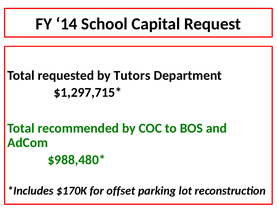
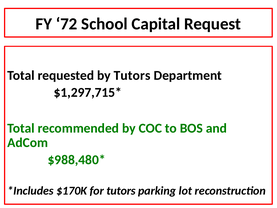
14: 14 -> 72
for offset: offset -> tutors
